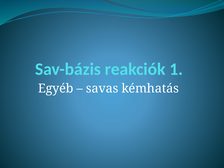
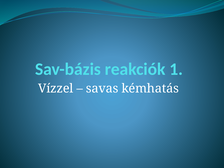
Egyéb: Egyéb -> Vízzel
